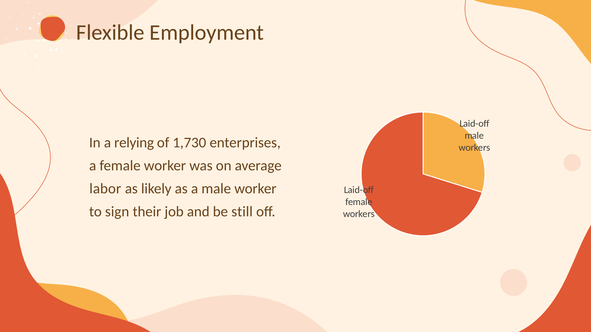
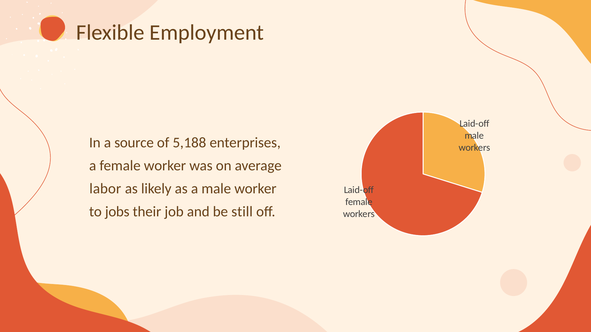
relying: relying -> source
1,730: 1,730 -> 5,188
sign: sign -> jobs
